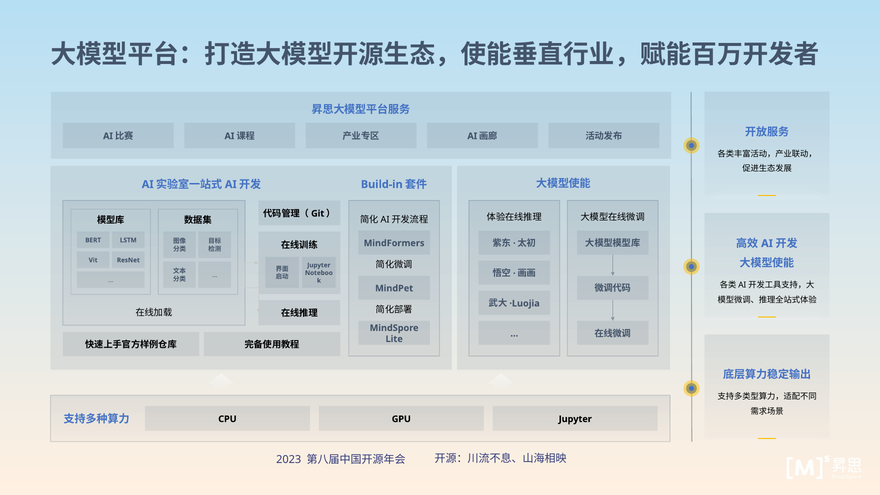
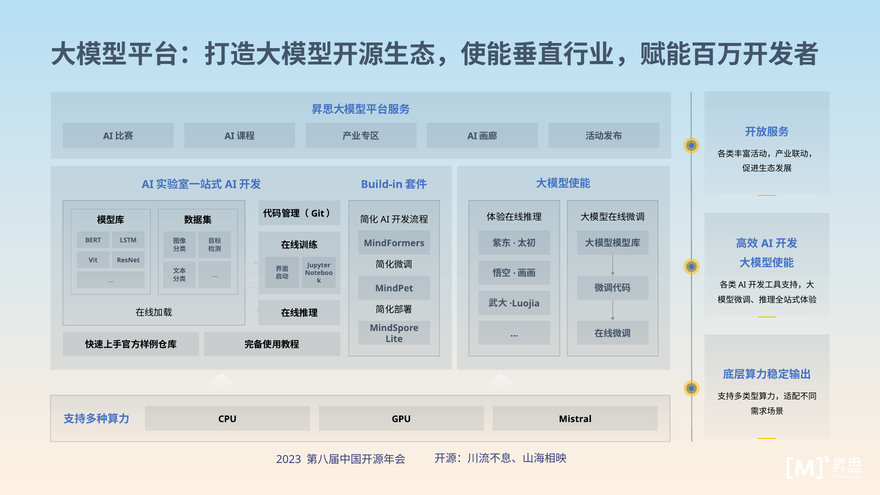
GPU Jupyter: Jupyter -> Mistral
